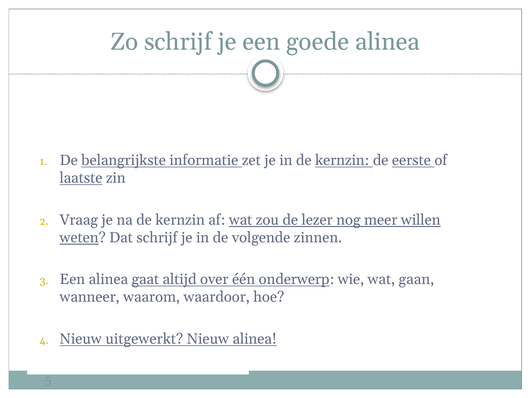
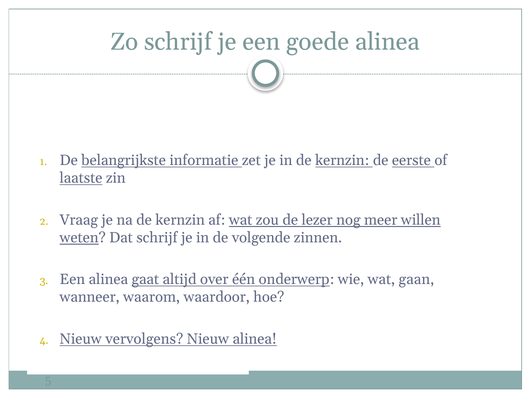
uitgewerkt: uitgewerkt -> vervolgens
